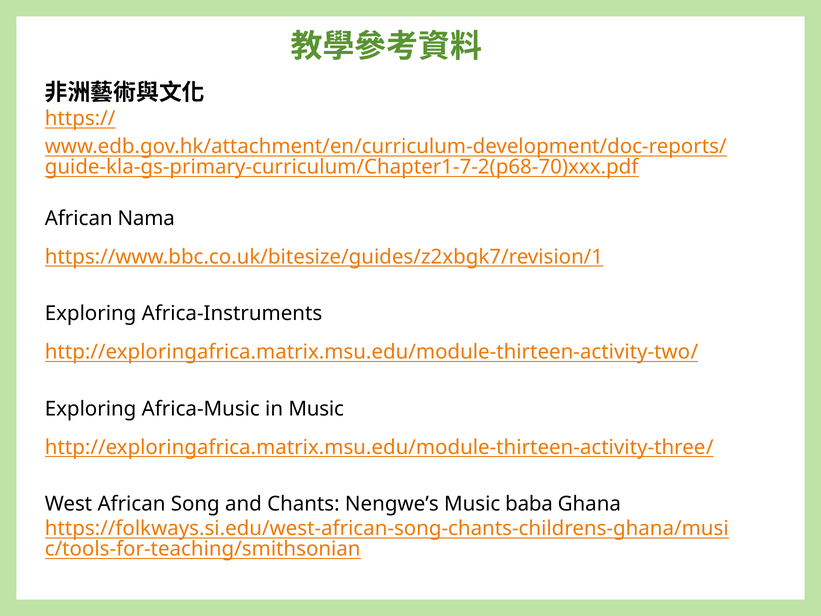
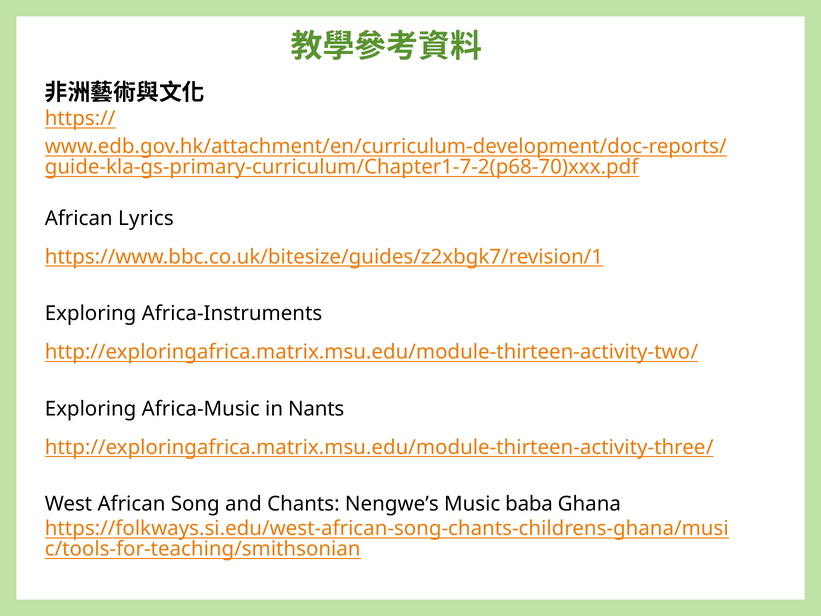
Nama: Nama -> Lyrics
in Music: Music -> Nants
